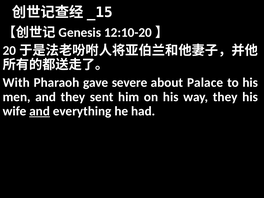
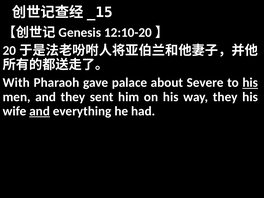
severe: severe -> palace
Palace: Palace -> Severe
his at (250, 83) underline: none -> present
